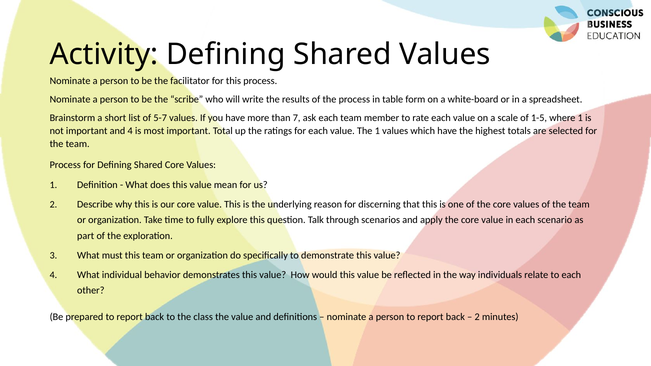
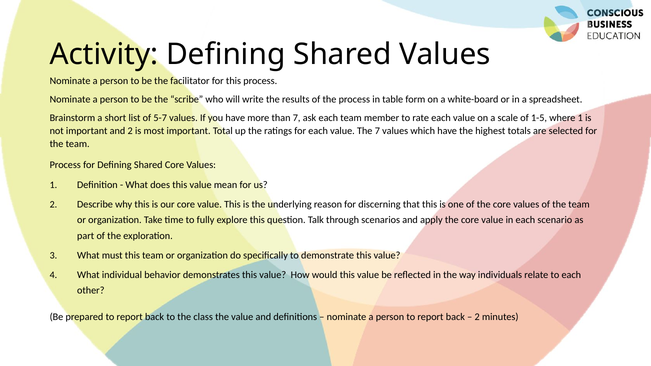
and 4: 4 -> 2
The 1: 1 -> 7
